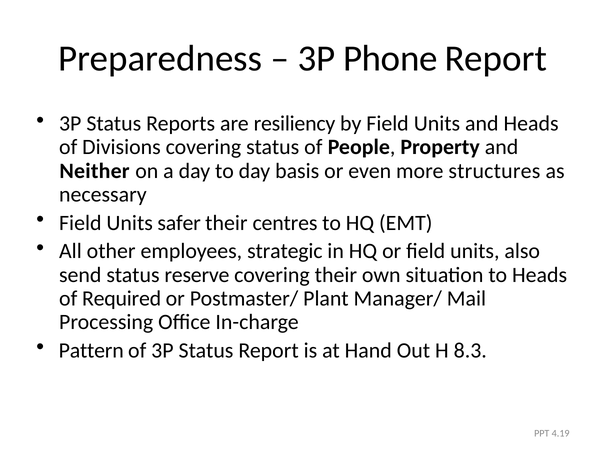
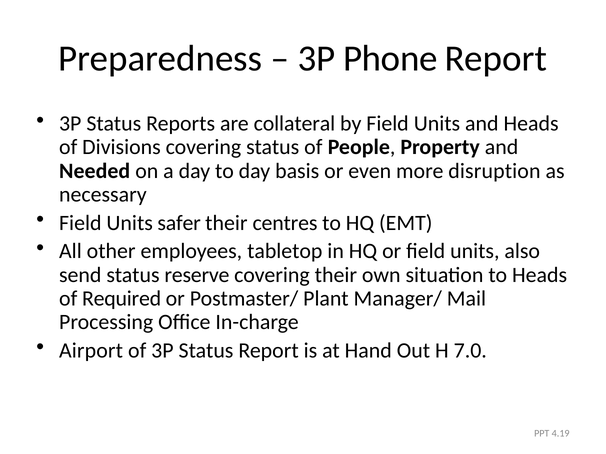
resiliency: resiliency -> collateral
Neither: Neither -> Needed
structures: structures -> disruption
strategic: strategic -> tabletop
Pattern: Pattern -> Airport
8.3: 8.3 -> 7.0
